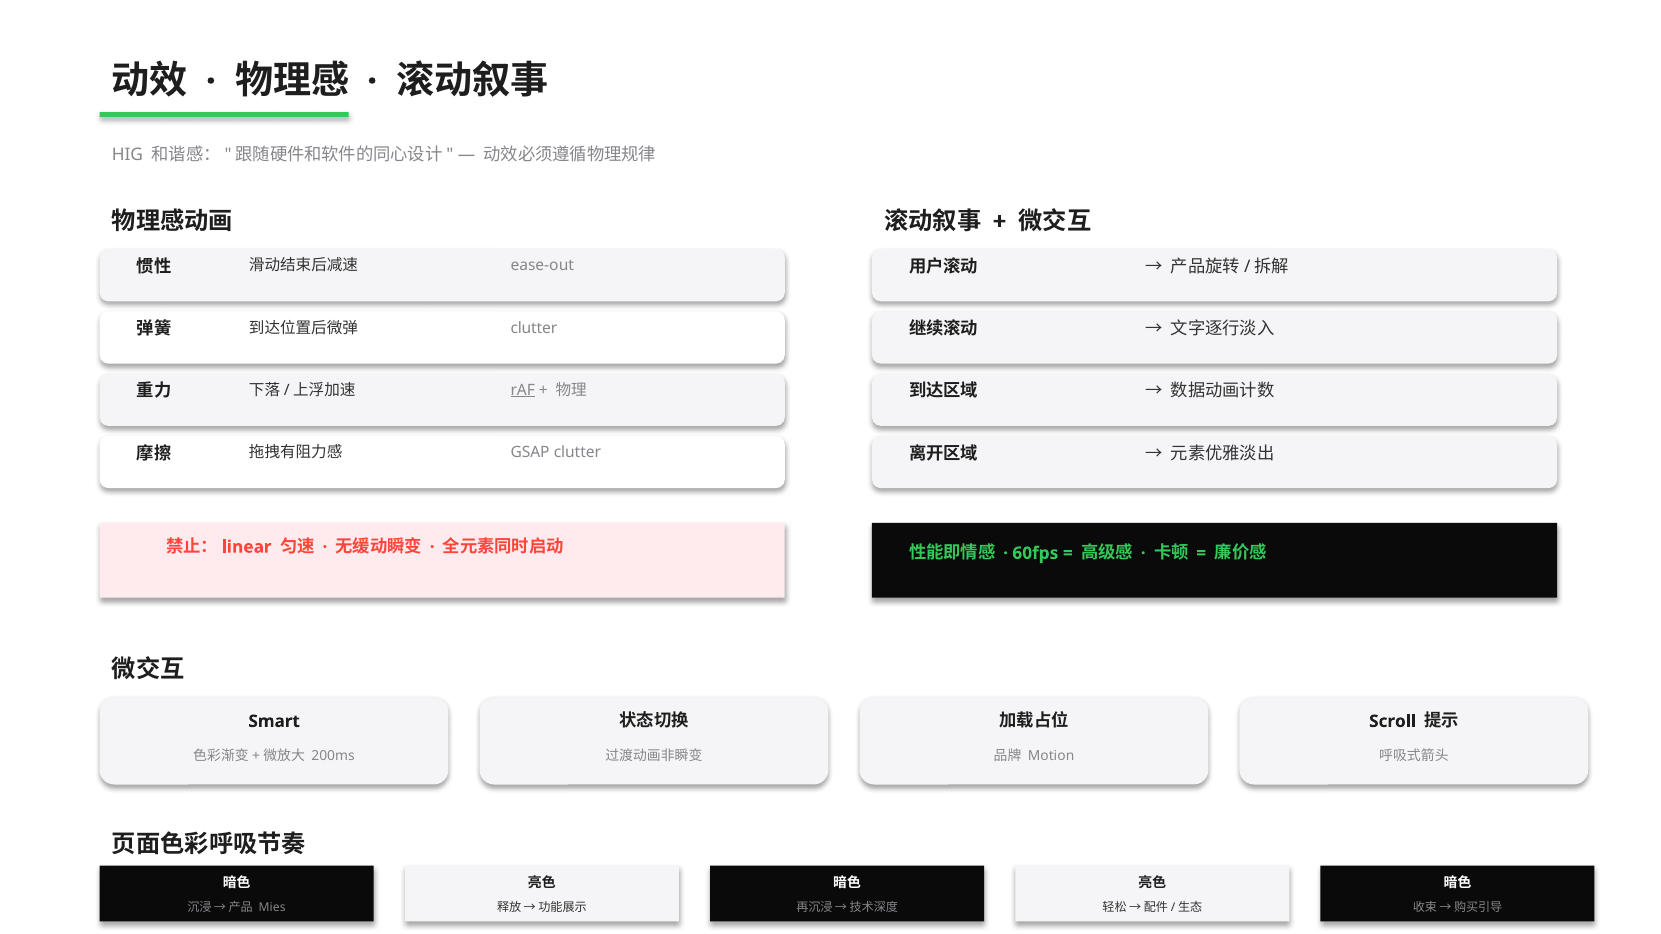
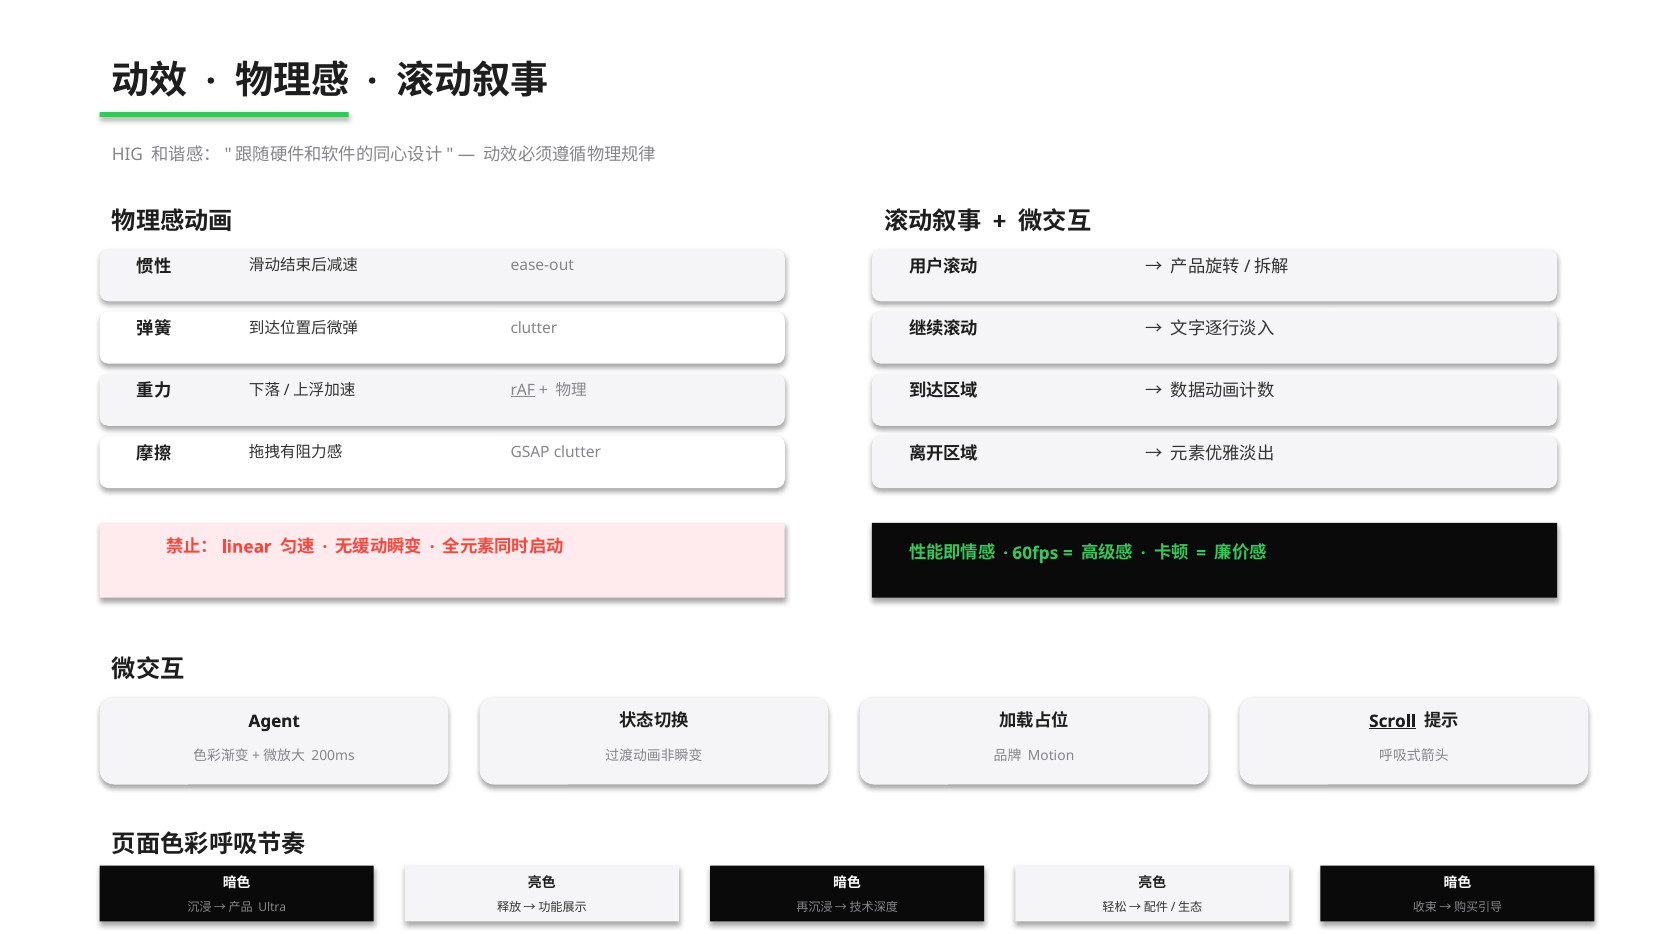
Smart: Smart -> Agent
Scroll underline: none -> present
Mies: Mies -> Ultra
